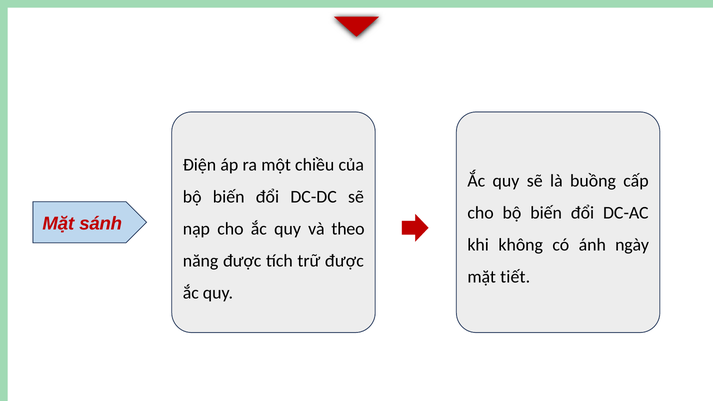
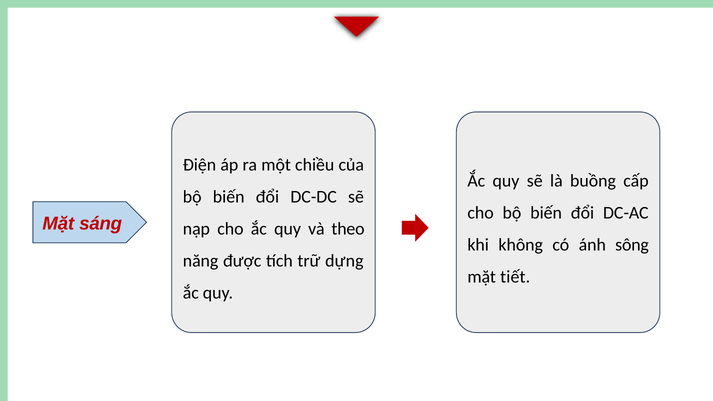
sánh: sánh -> sáng
ngày: ngày -> sông
trữ được: được -> dựng
